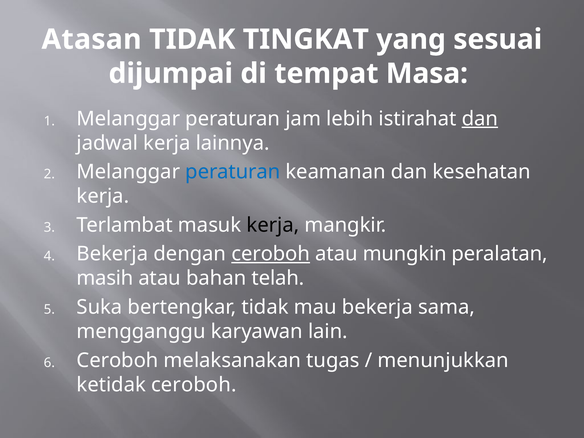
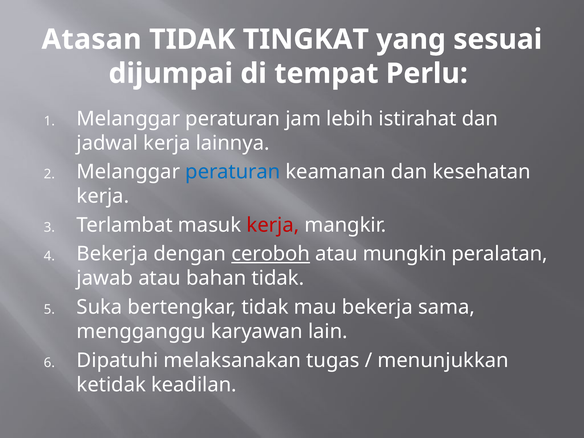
Masa: Masa -> Perlu
dan at (480, 119) underline: present -> none
kerja at (273, 225) colour: black -> red
masih: masih -> jawab
bahan telah: telah -> tidak
Ceroboh at (118, 360): Ceroboh -> Dipatuhi
ketidak ceroboh: ceroboh -> keadilan
